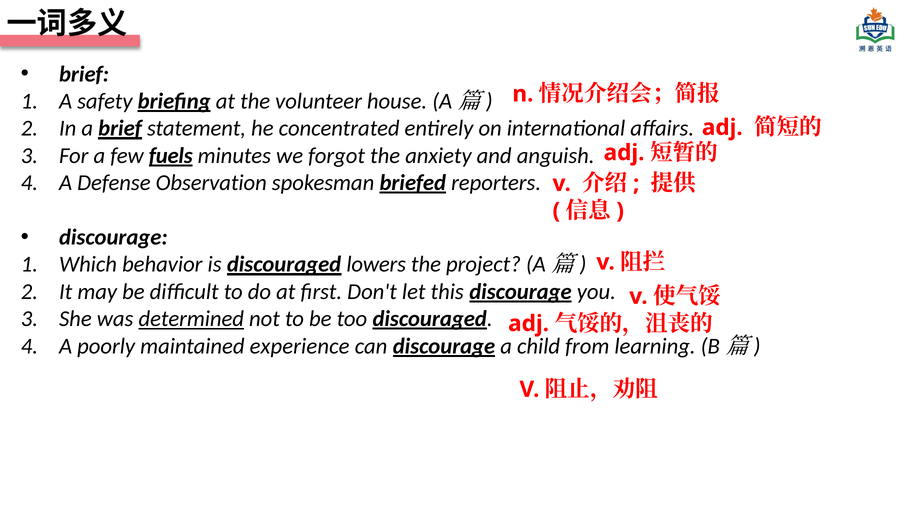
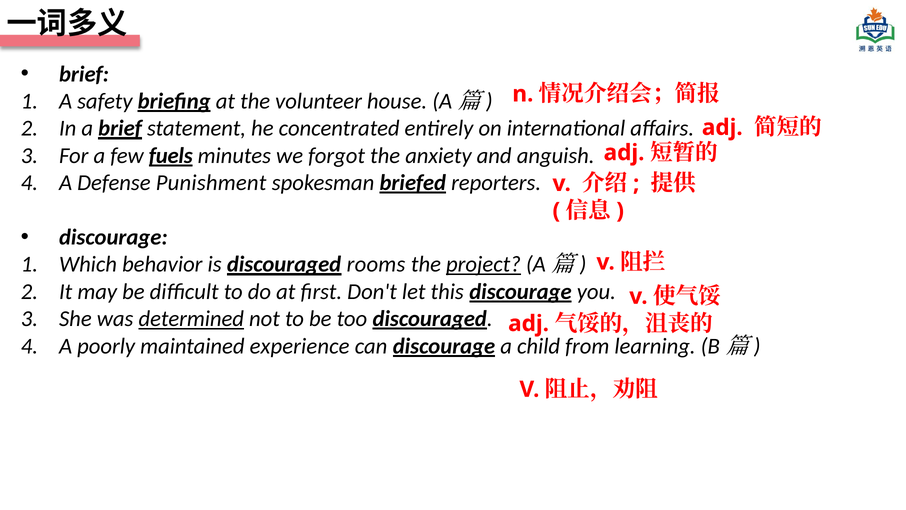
Observation: Observation -> Punishment
lowers: lowers -> rooms
project underline: none -> present
